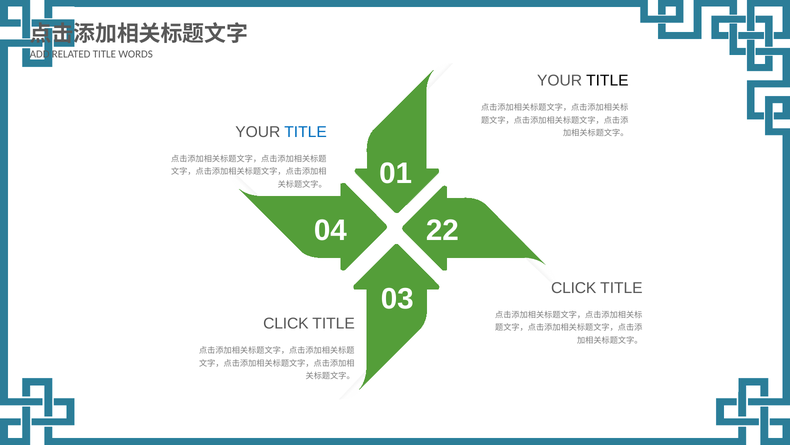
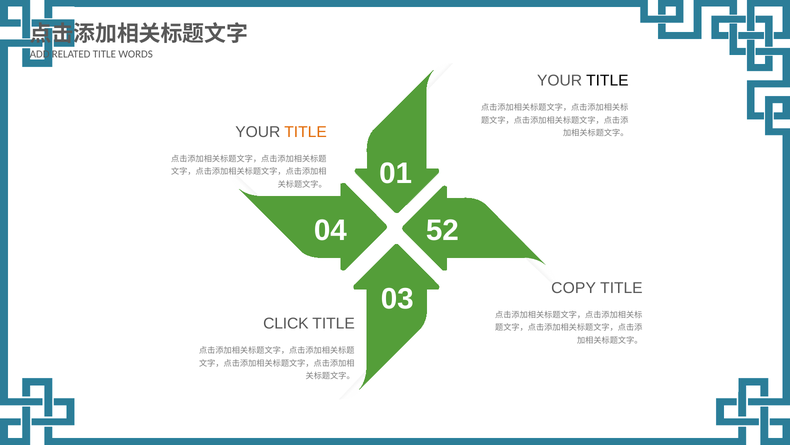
TITLE at (306, 132) colour: blue -> orange
22: 22 -> 52
CLICK at (574, 288): CLICK -> COPY
